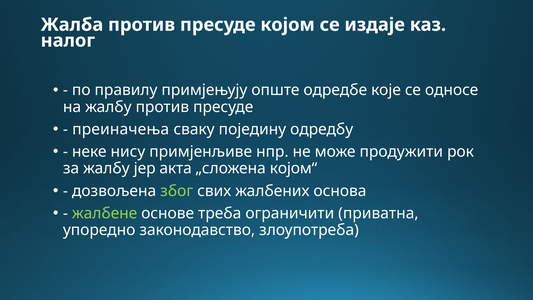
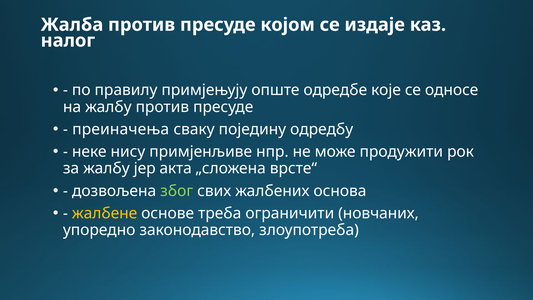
којом“: којом“ -> врсте“
жалбене colour: light green -> yellow
приватна: приватна -> новчаних
